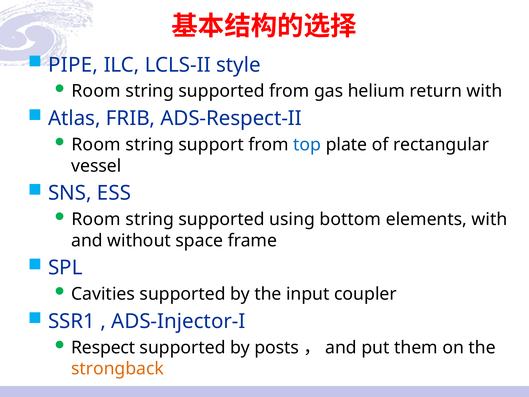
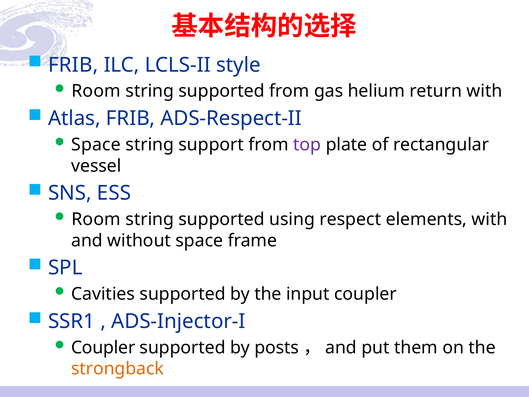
PIPE at (73, 65): PIPE -> FRIB
Room at (96, 145): Room -> Space
top colour: blue -> purple
bottom: bottom -> respect
Respect at (103, 347): Respect -> Coupler
